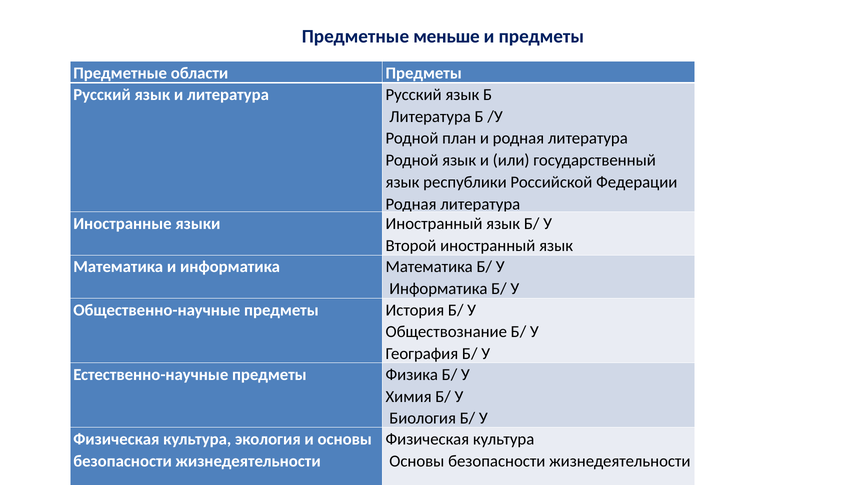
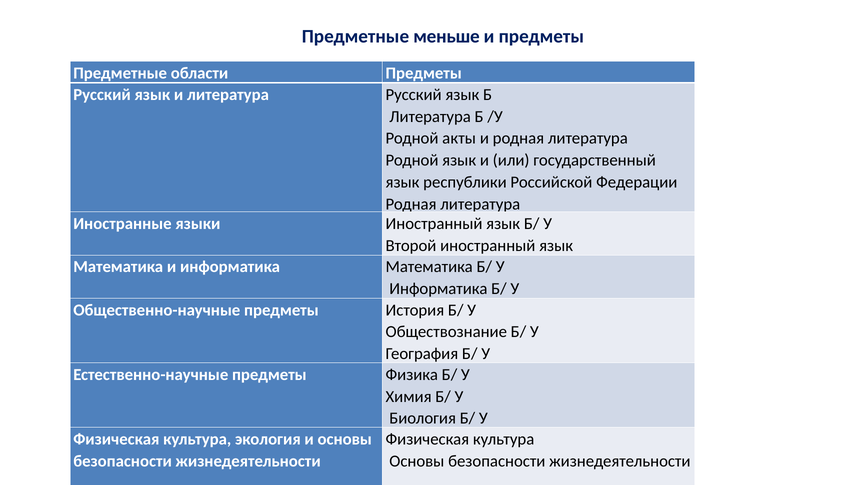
план: план -> акты
